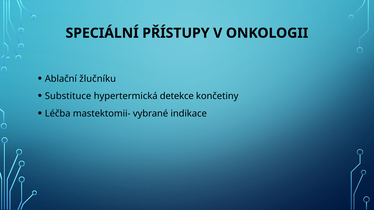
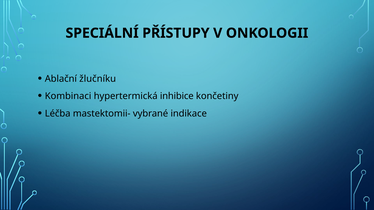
Substituce: Substituce -> Kombinaci
detekce: detekce -> inhibice
